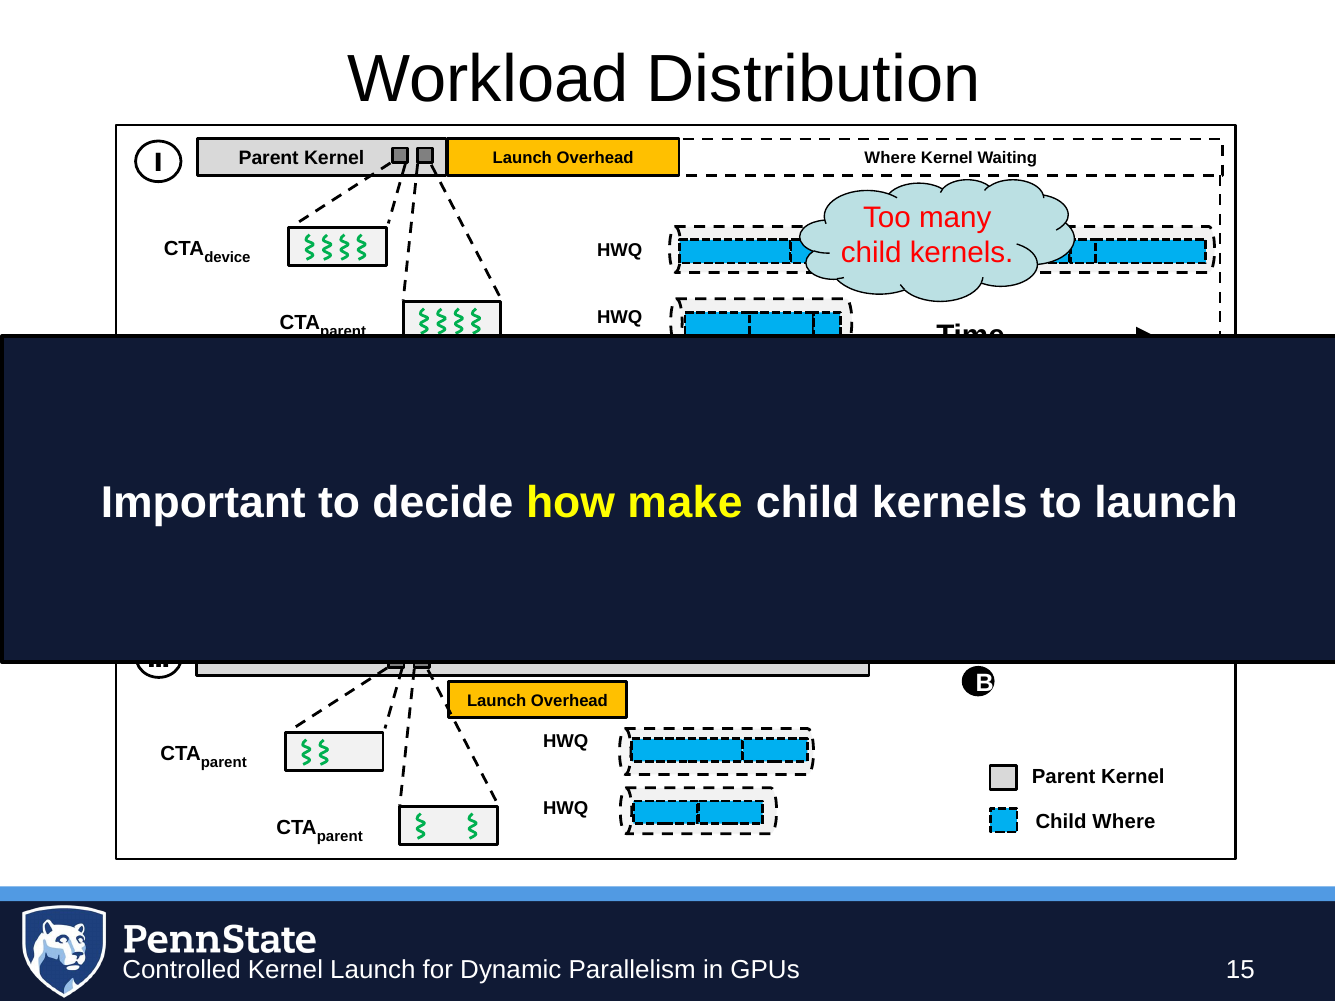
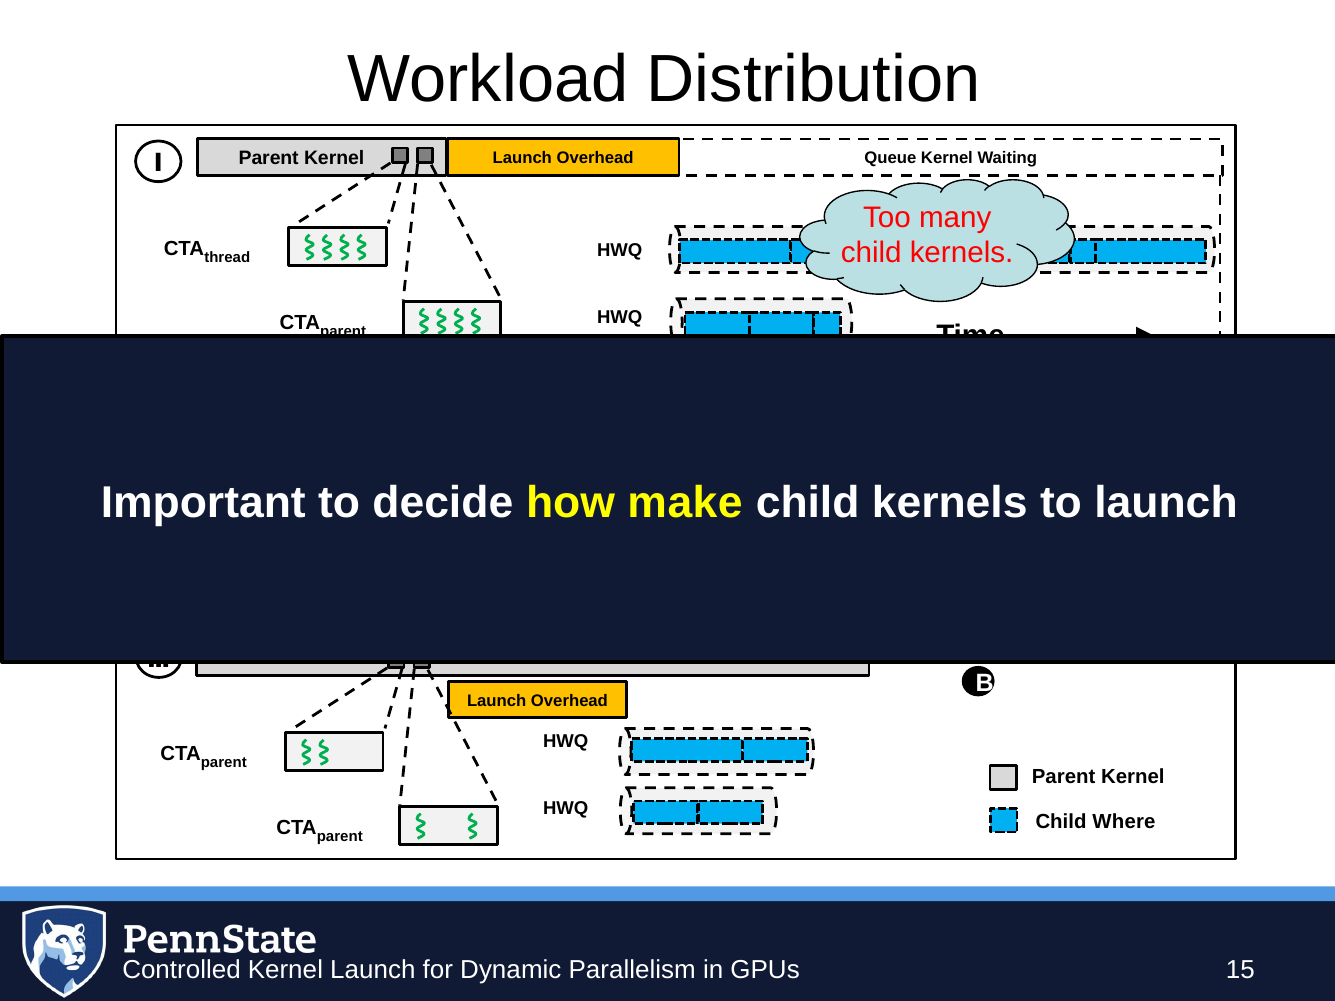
Kernel Where: Where -> Queue
device: device -> thread
